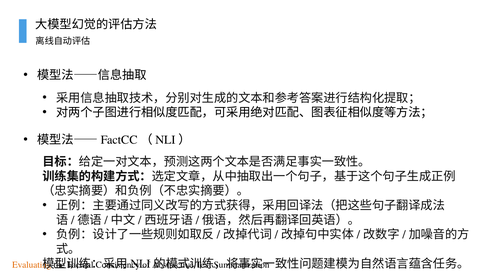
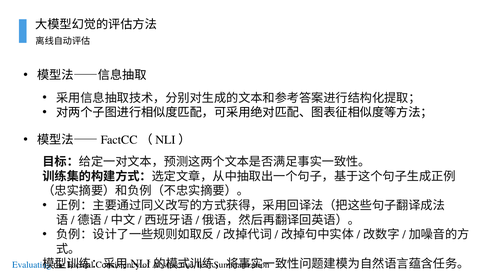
Evaluating colour: orange -> blue
